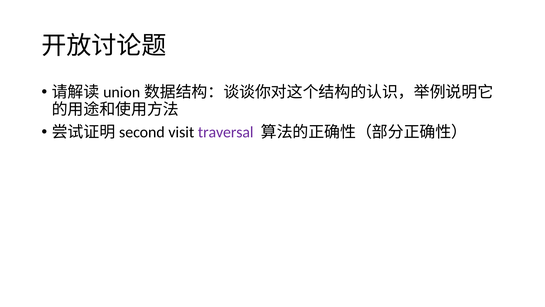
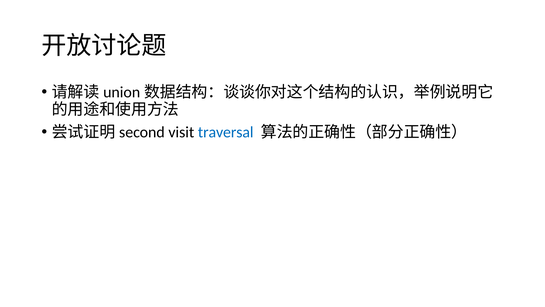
traversal colour: purple -> blue
